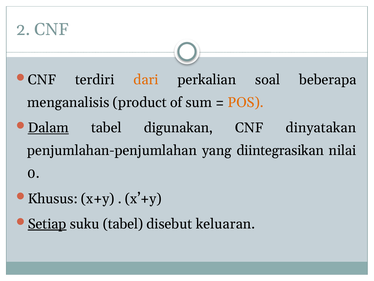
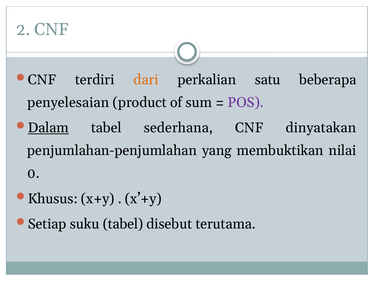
soal: soal -> satu
menganalisis: menganalisis -> penyelesaian
POS colour: orange -> purple
digunakan: digunakan -> sederhana
diintegrasikan: diintegrasikan -> membuktikan
Setiap underline: present -> none
keluaran: keluaran -> terutama
